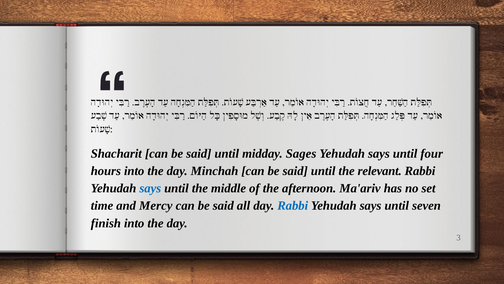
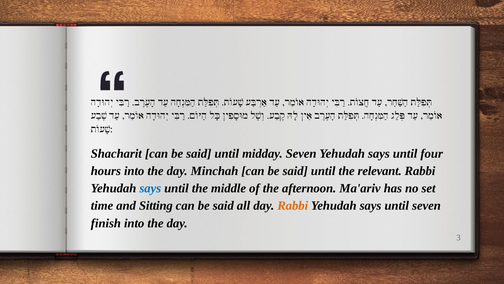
midday Sages: Sages -> Seven
Mercy: Mercy -> Sitting
Rabbi at (293, 205) colour: blue -> orange
